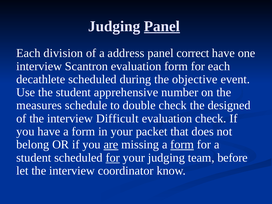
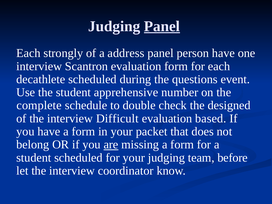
division: division -> strongly
correct: correct -> person
objective: objective -> questions
measures: measures -> complete
evaluation check: check -> based
form at (182, 145) underline: present -> none
for at (113, 158) underline: present -> none
